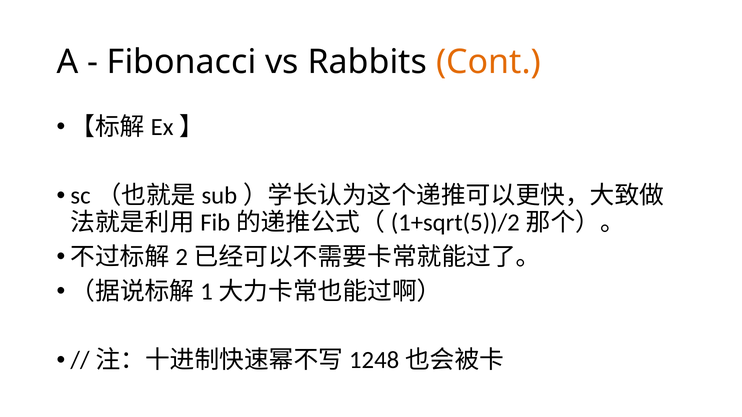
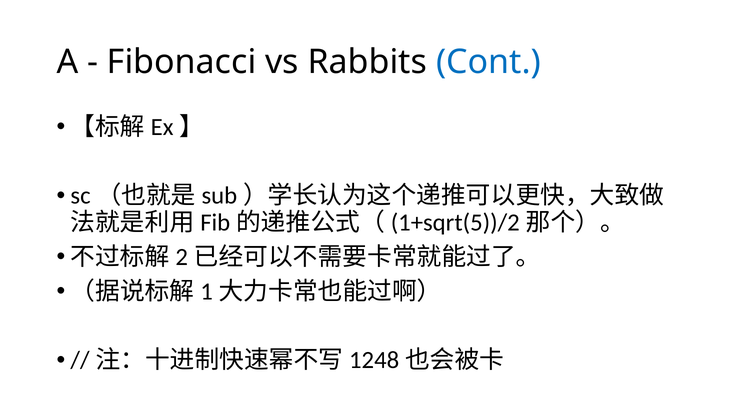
Cont colour: orange -> blue
